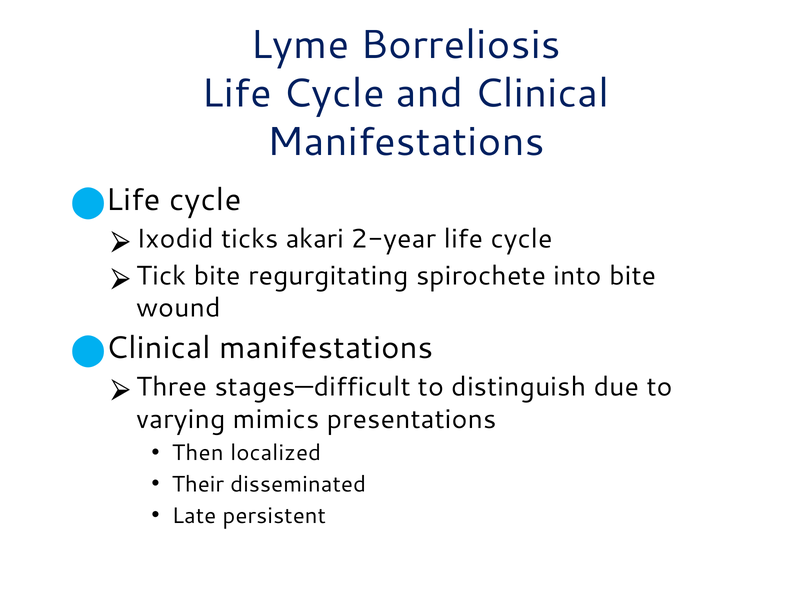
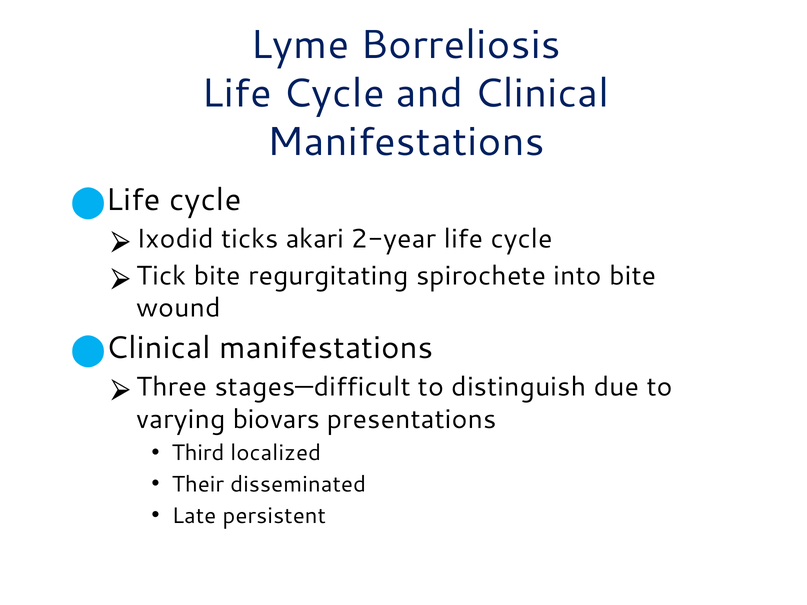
mimics: mimics -> biovars
Then: Then -> Third
